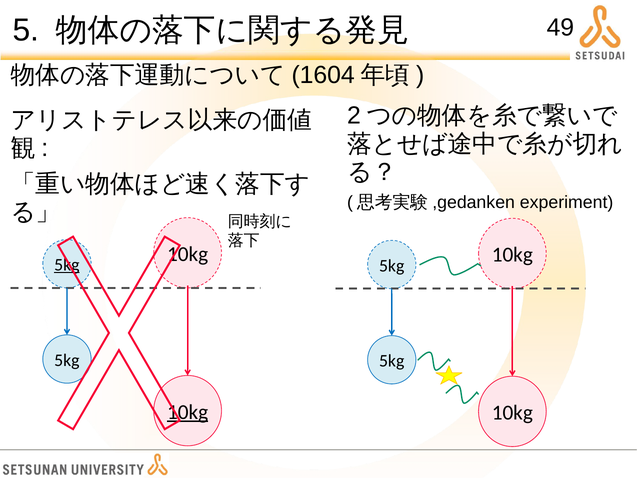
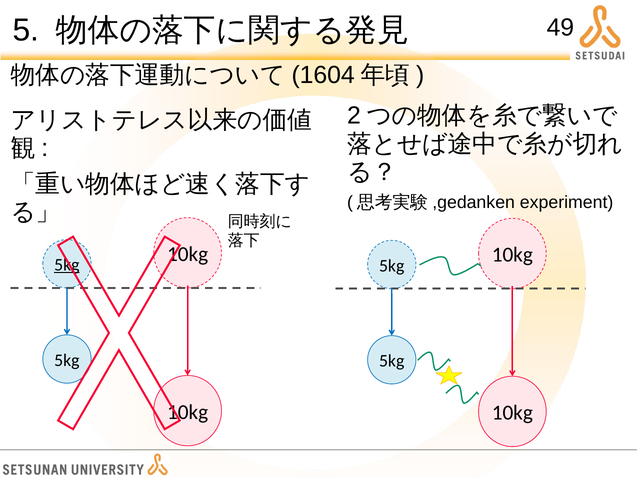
10kg at (188, 412) underline: present -> none
